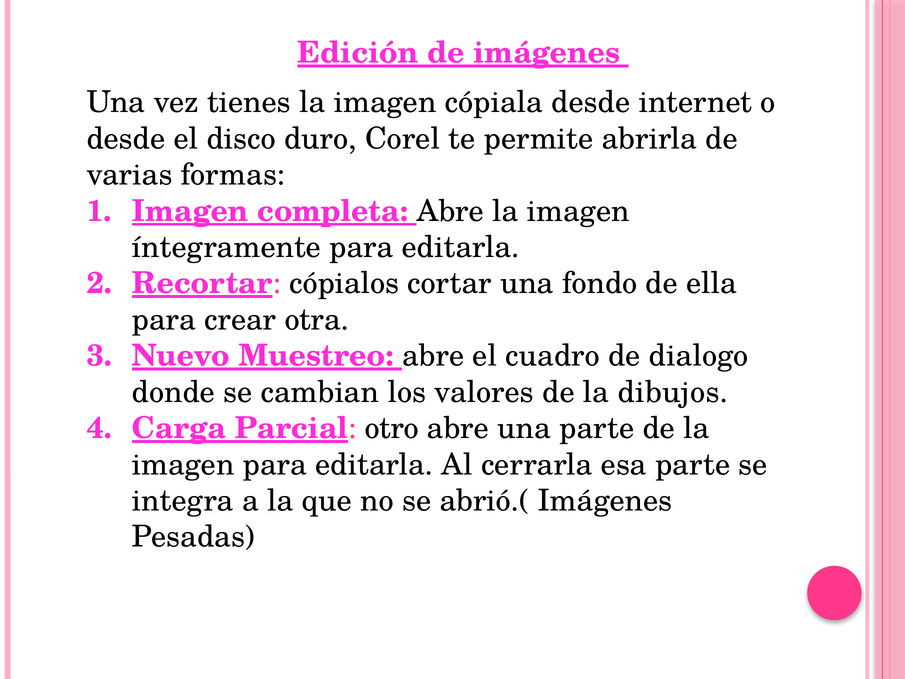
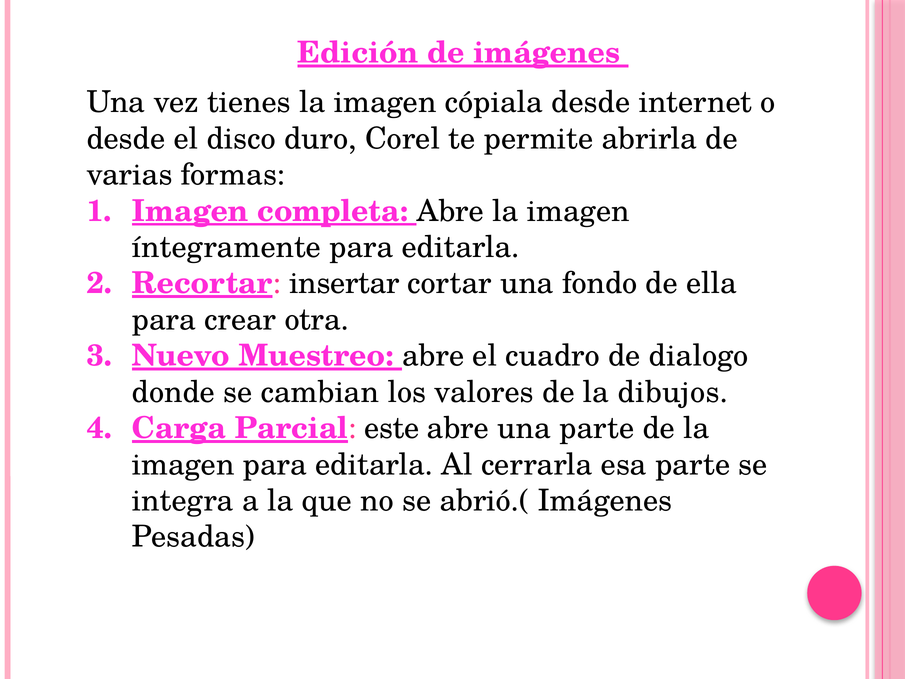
cópialos: cópialos -> insertar
otro: otro -> este
